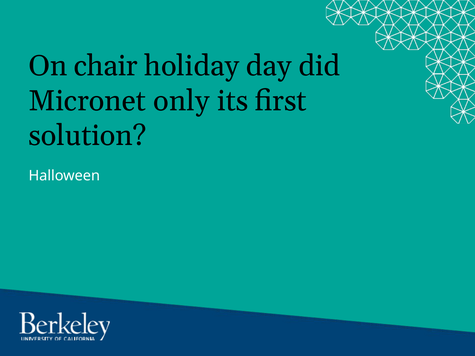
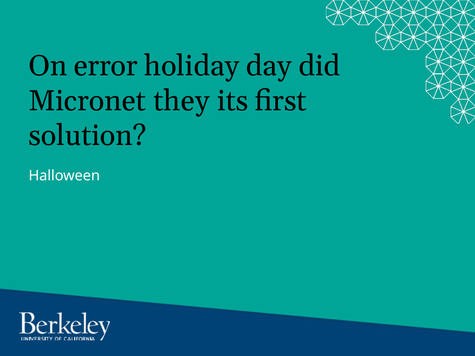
chair: chair -> error
only: only -> they
